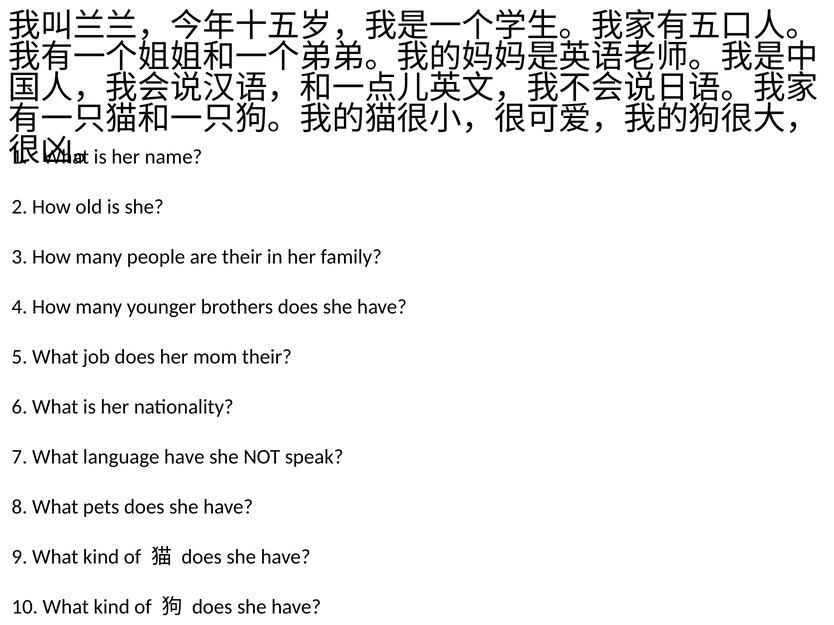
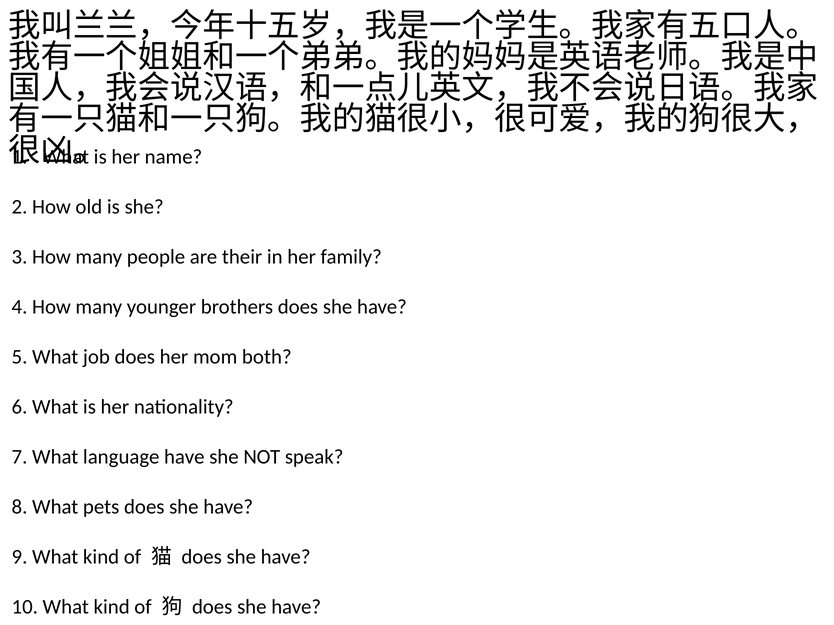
mom their: their -> both
